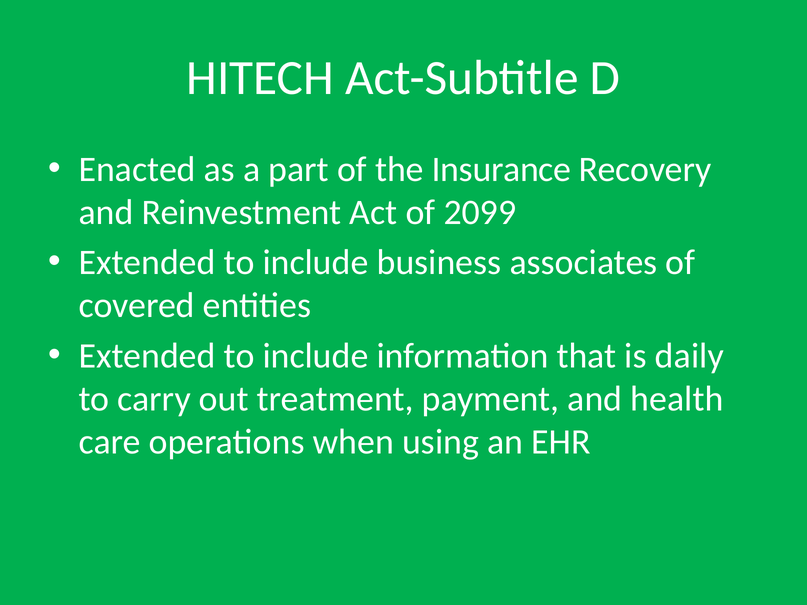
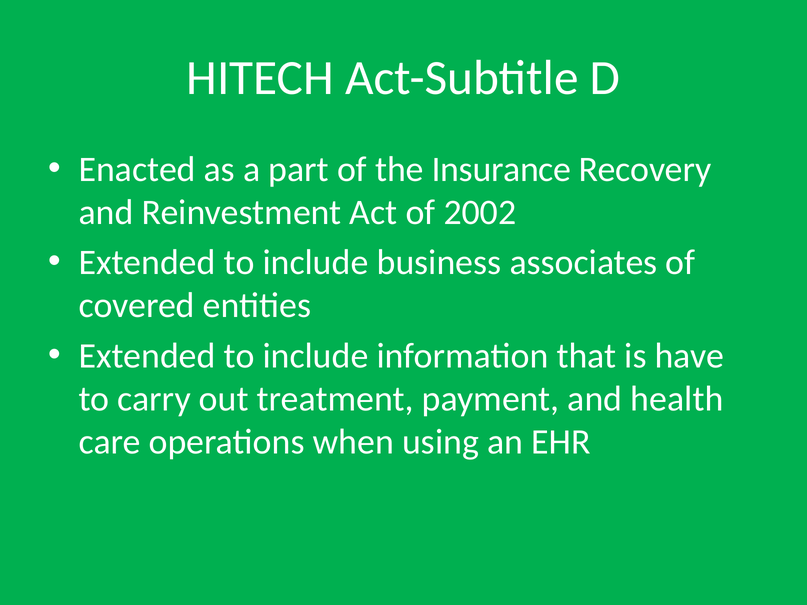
2099: 2099 -> 2002
daily: daily -> have
